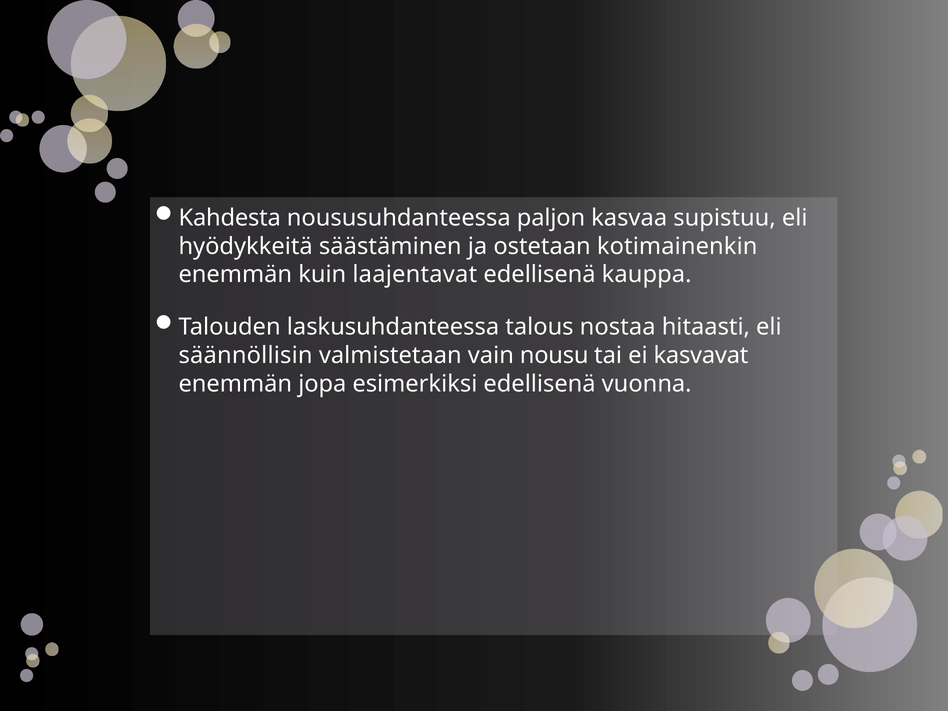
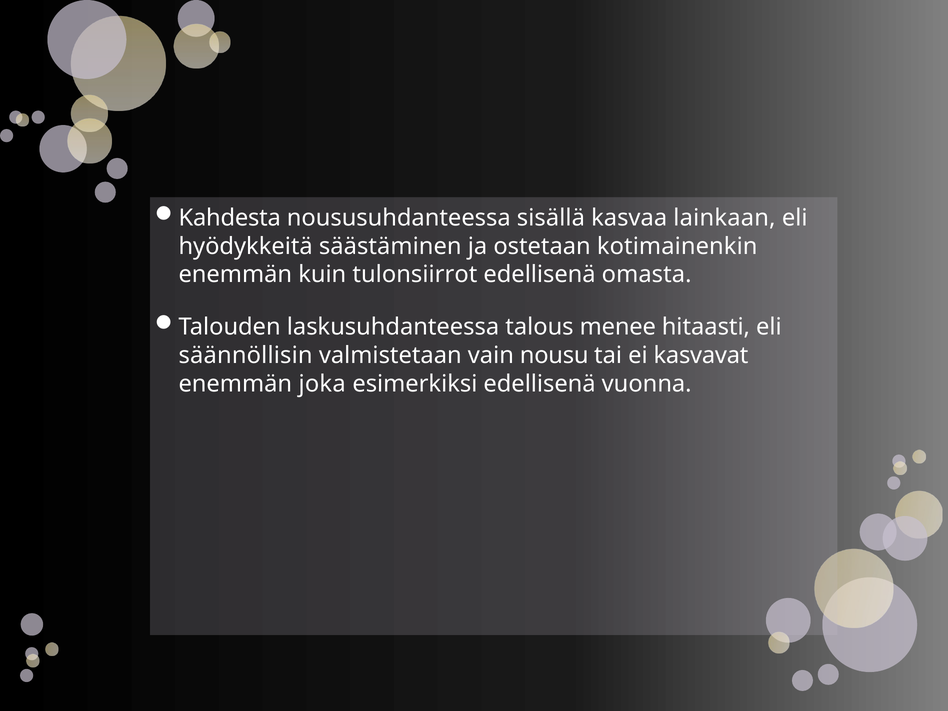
paljon: paljon -> sisällä
supistuu: supistuu -> lainkaan
laajentavat: laajentavat -> tulonsiirrot
kauppa: kauppa -> omasta
nostaa: nostaa -> menee
jopa: jopa -> joka
